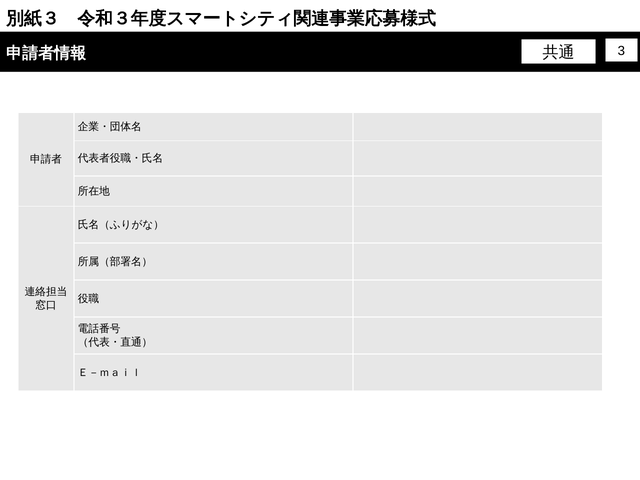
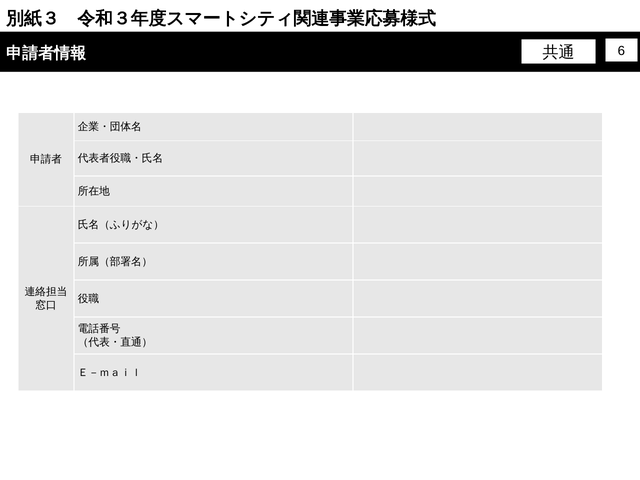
3: 3 -> 6
